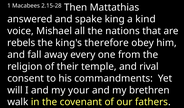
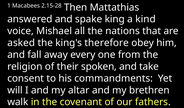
rebels: rebels -> asked
temple: temple -> spoken
rival: rival -> take
your: your -> altar
